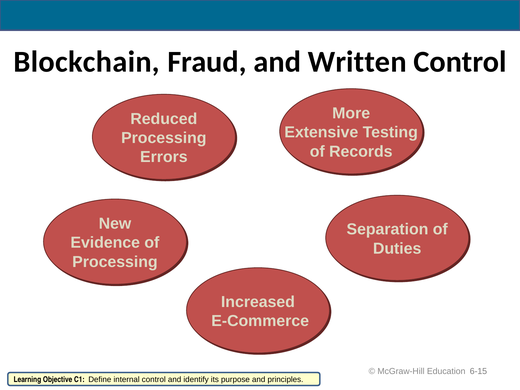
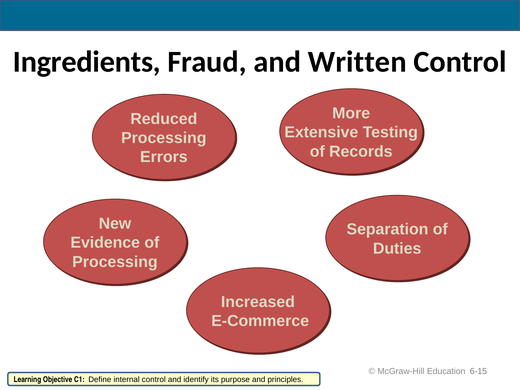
Blockchain: Blockchain -> Ingredients
